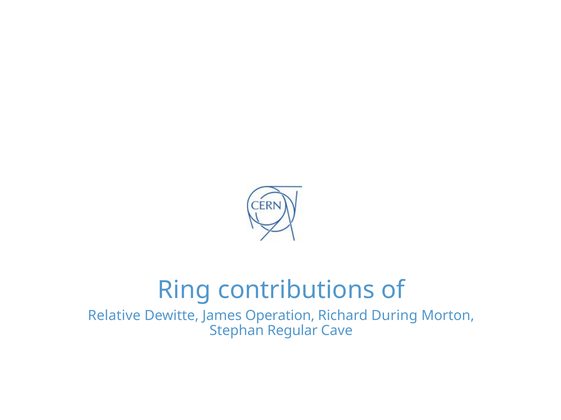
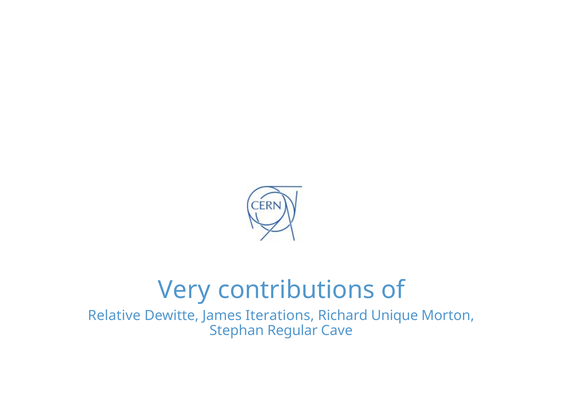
Ring: Ring -> Very
Operation: Operation -> Iterations
During: During -> Unique
